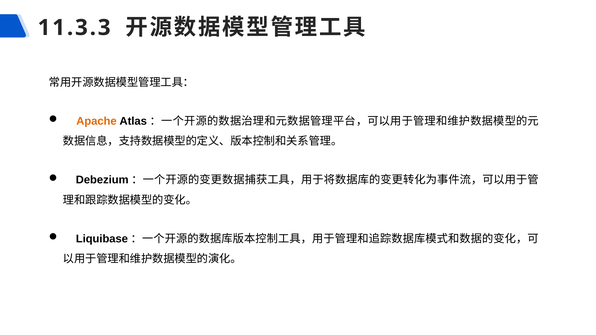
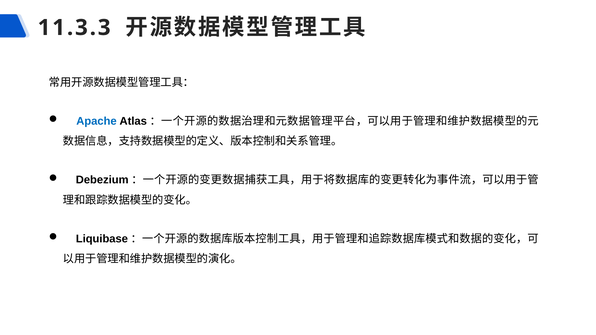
Apache colour: orange -> blue
